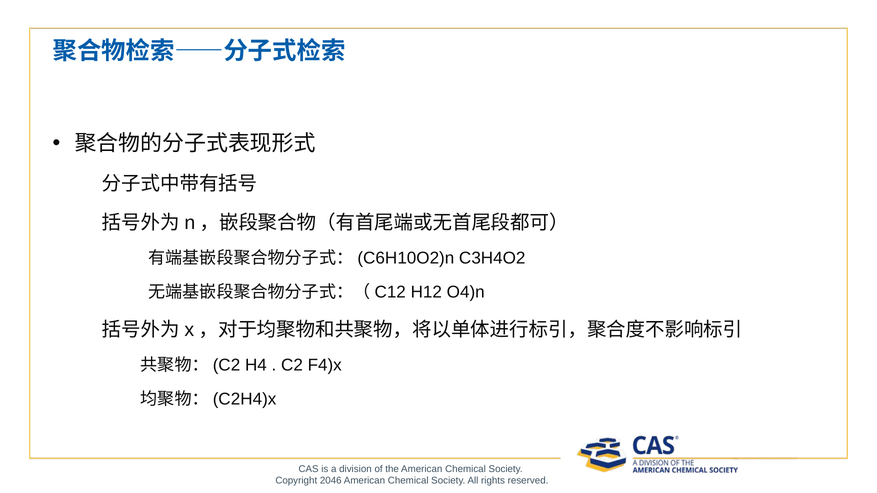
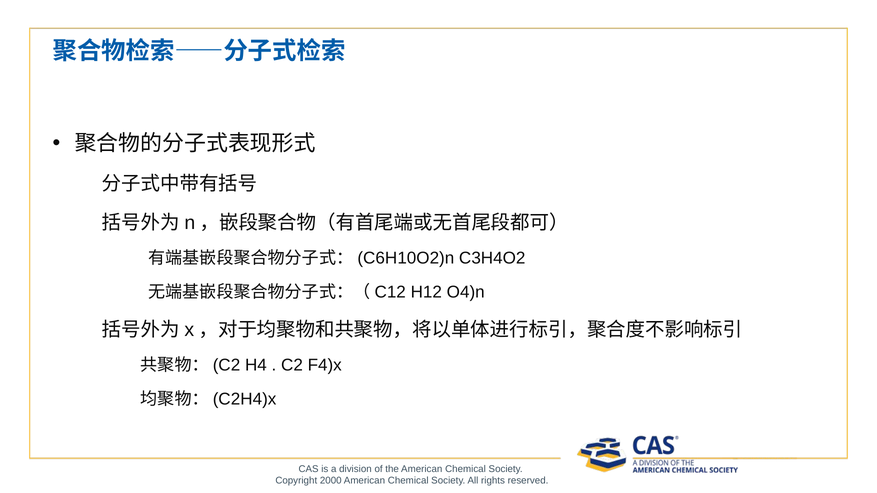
2046: 2046 -> 2000
